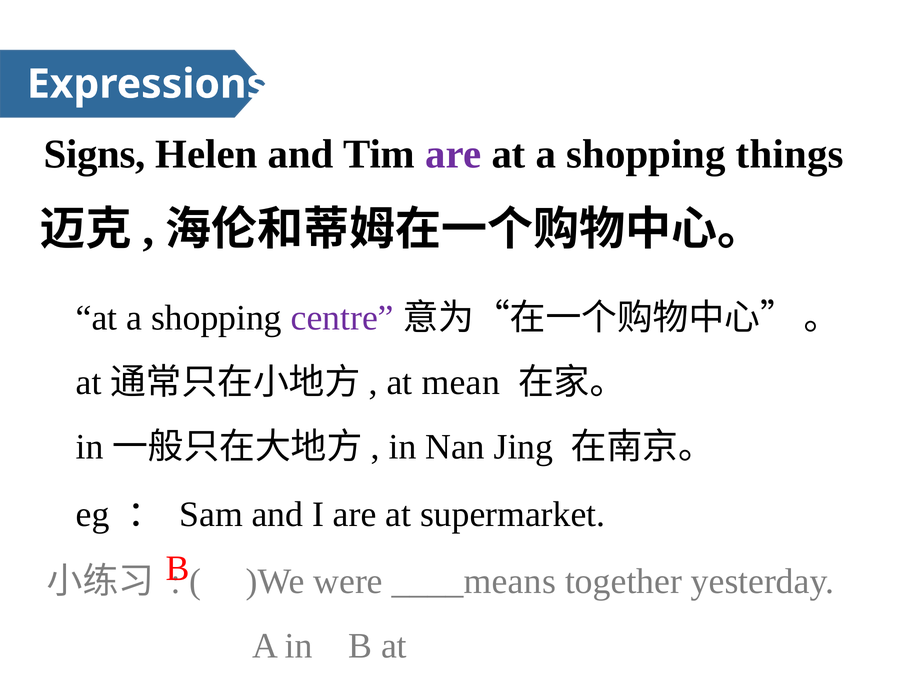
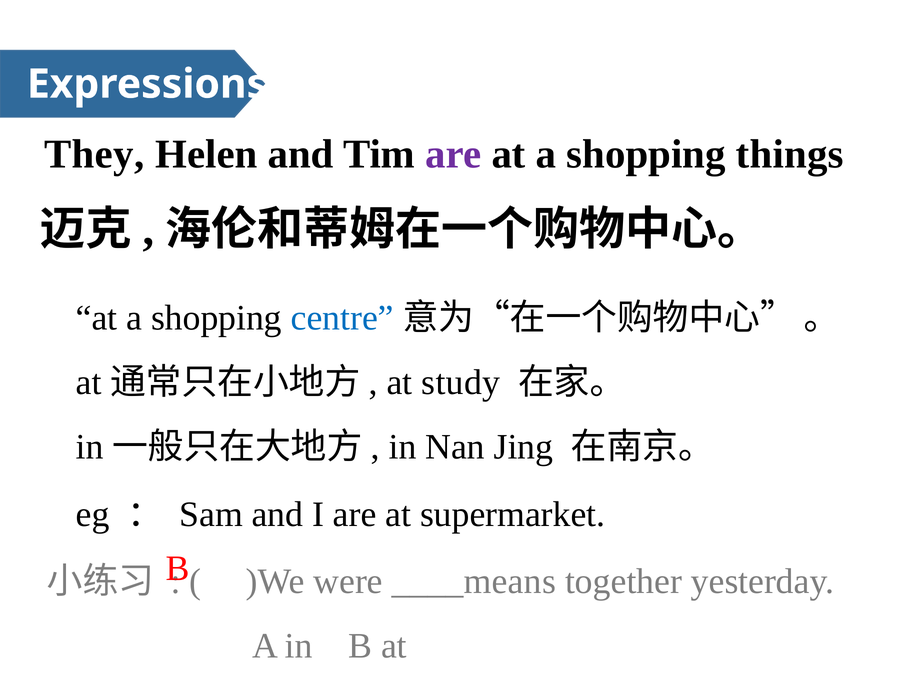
Signs: Signs -> They
centre colour: purple -> blue
mean: mean -> study
